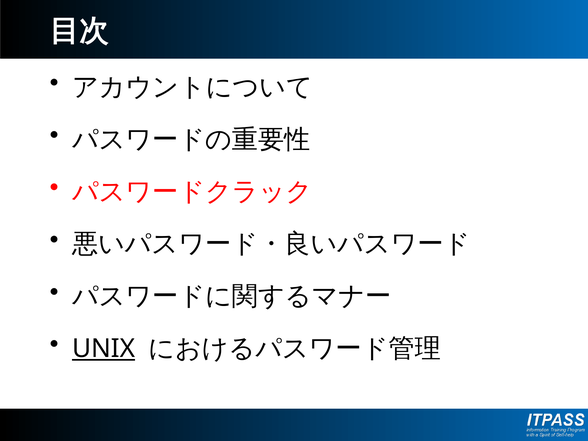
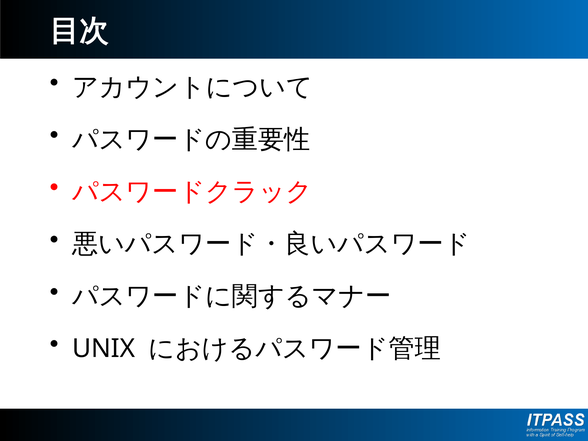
UNIX underline: present -> none
